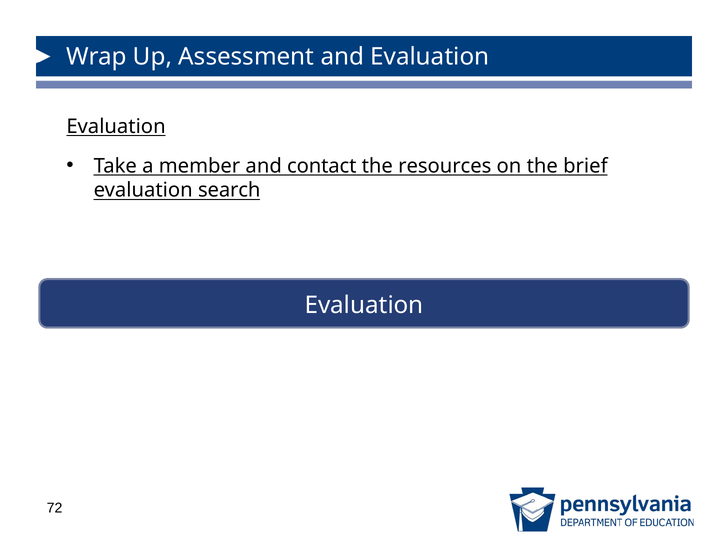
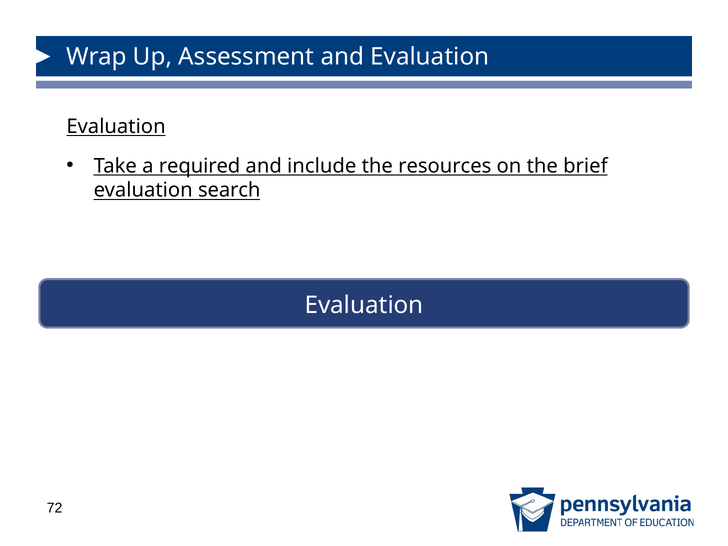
member: member -> required
contact: contact -> include
